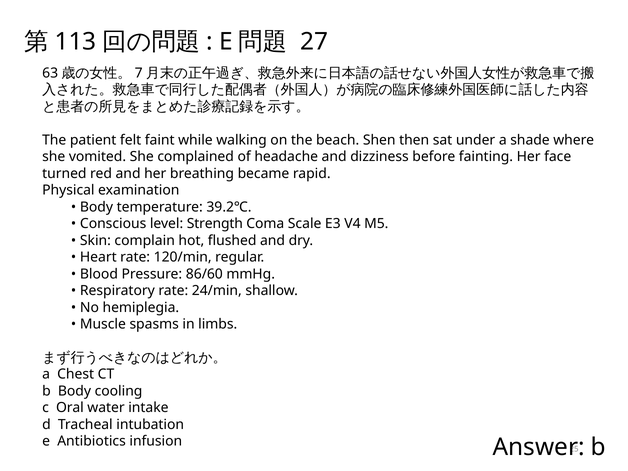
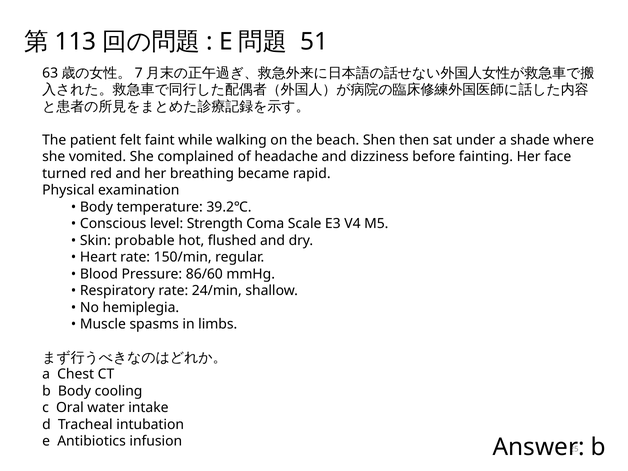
27: 27 -> 51
complain: complain -> probable
120/min: 120/min -> 150/min
